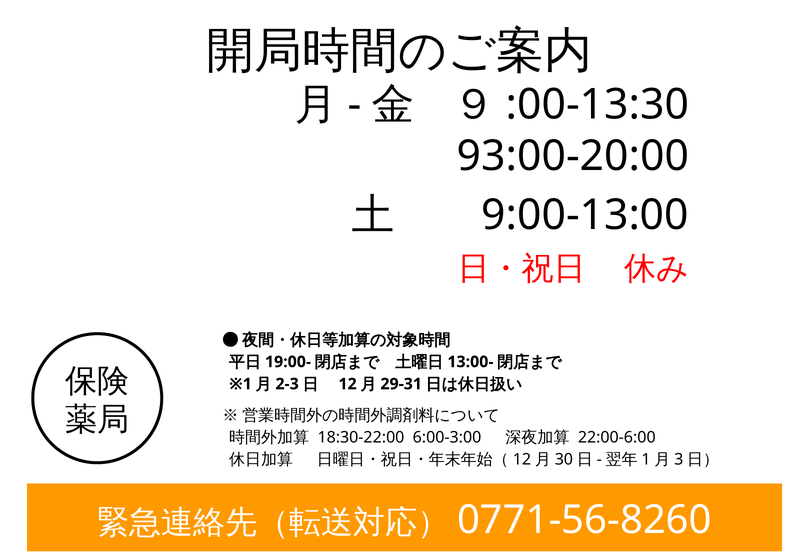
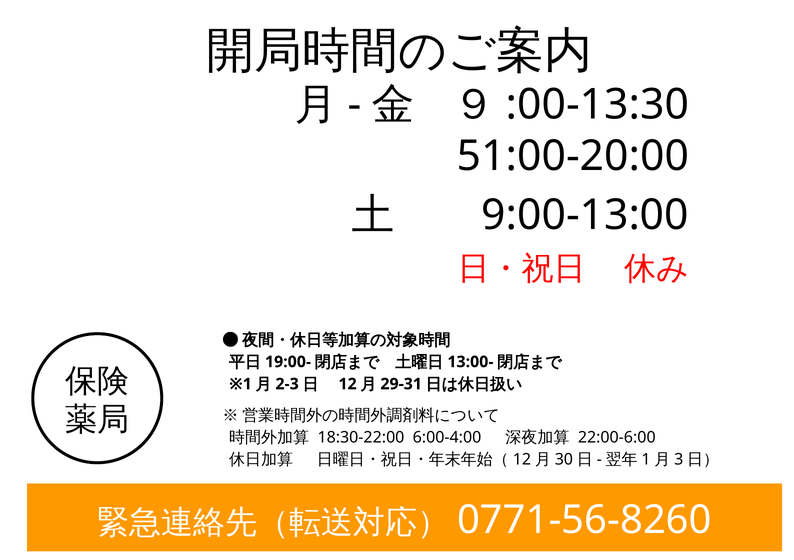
93:00-20:00: 93:00-20:00 -> 51:00-20:00
6:00-3:00: 6:00-3:00 -> 6:00-4:00
